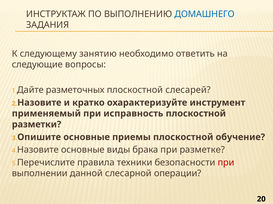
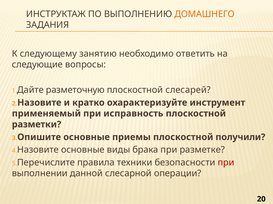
ДОМАШНЕГО colour: blue -> orange
разметочных: разметочных -> разметочную
обучение: обучение -> получили
